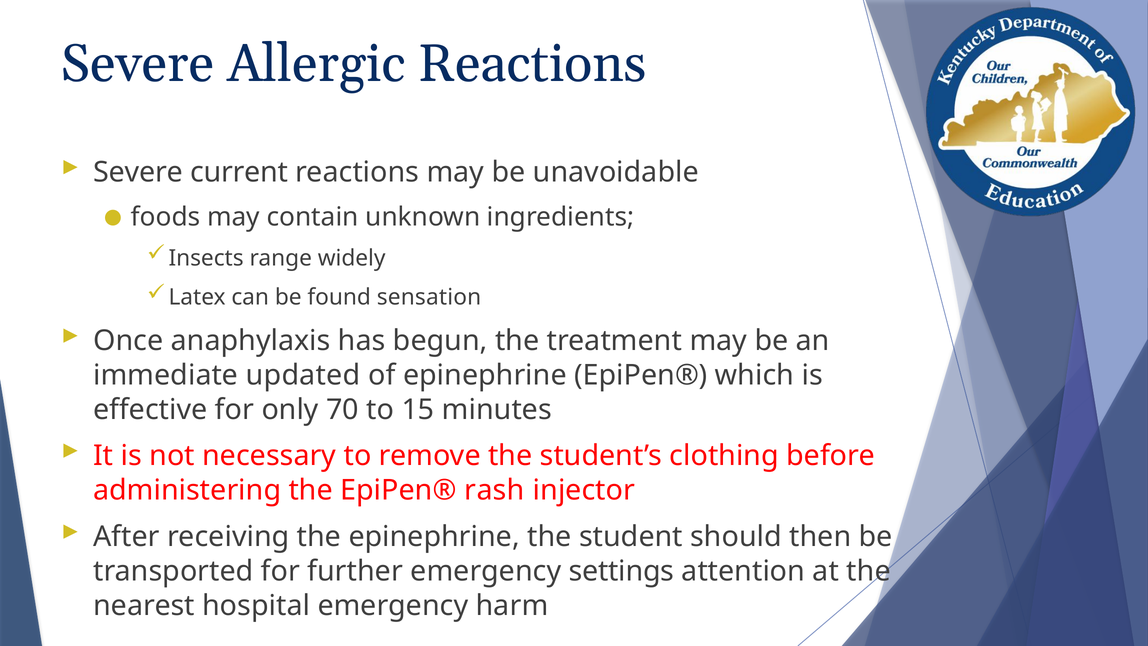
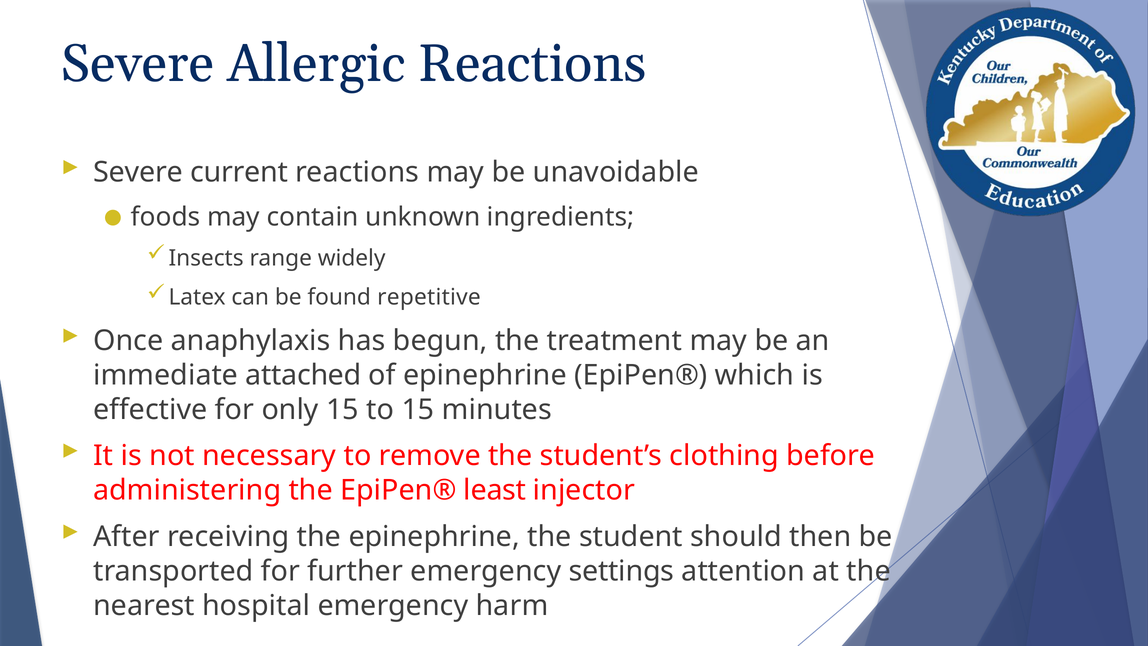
sensation: sensation -> repetitive
updated: updated -> attached
only 70: 70 -> 15
rash: rash -> least
